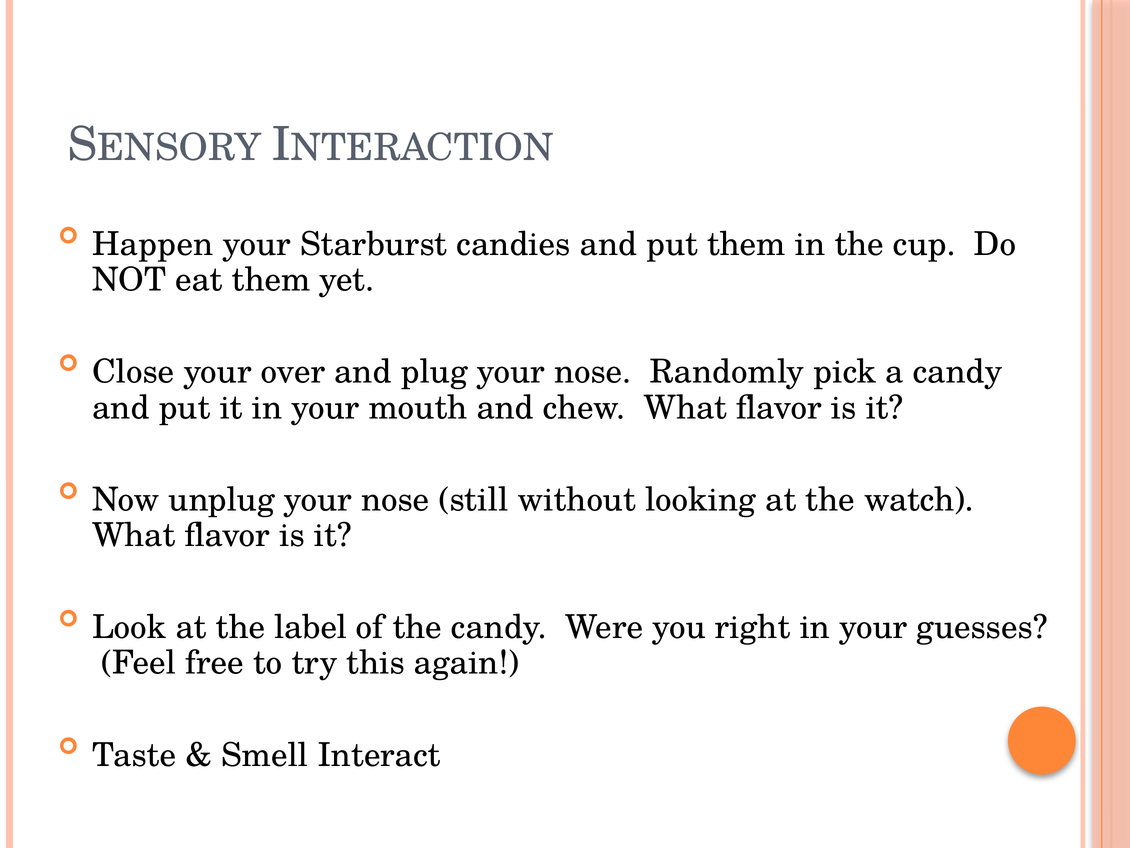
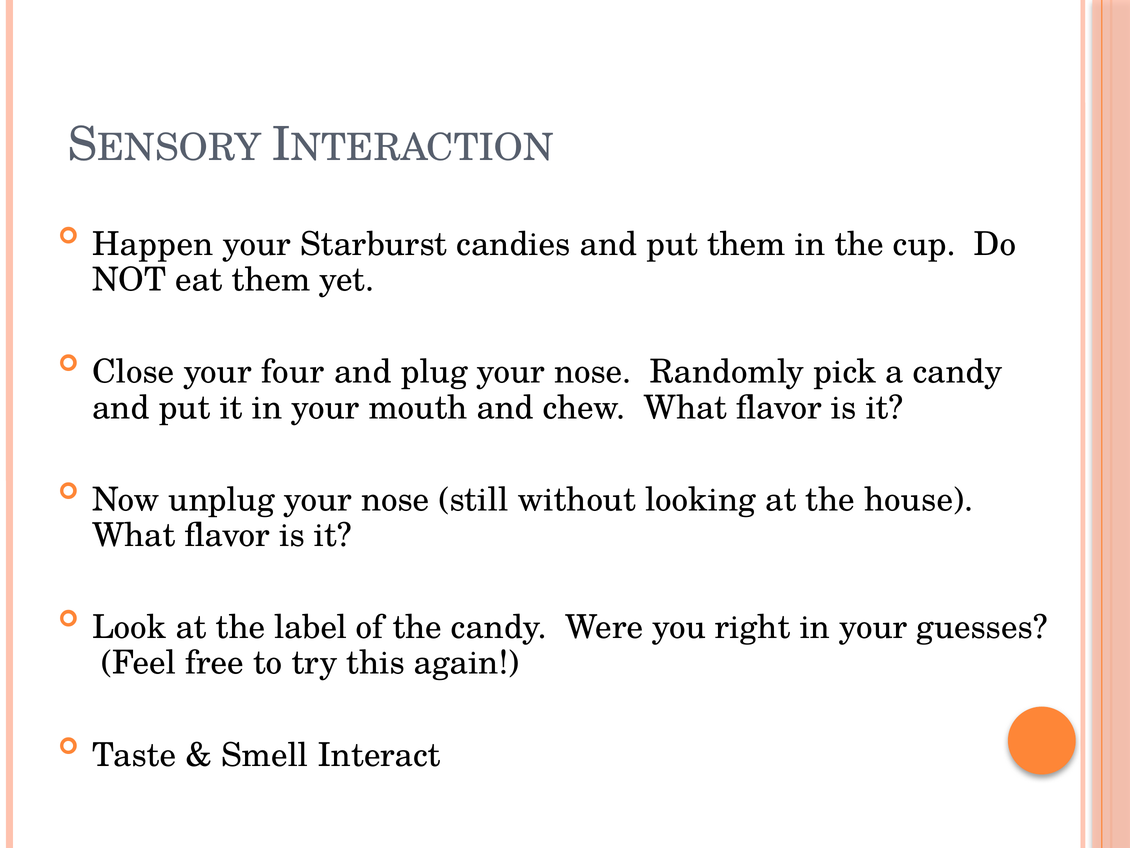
over: over -> four
watch: watch -> house
